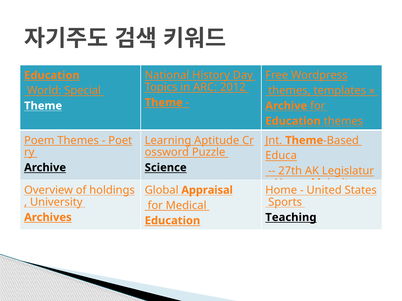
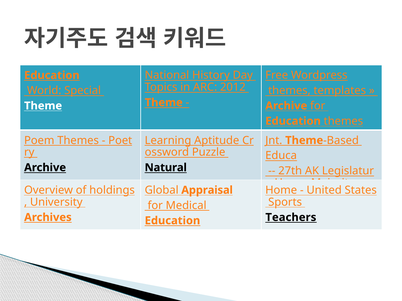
Science: Science -> Natural
Teaching: Teaching -> Teachers
